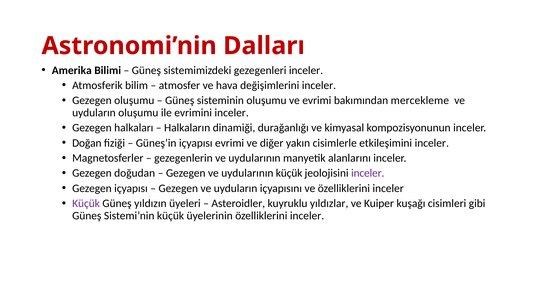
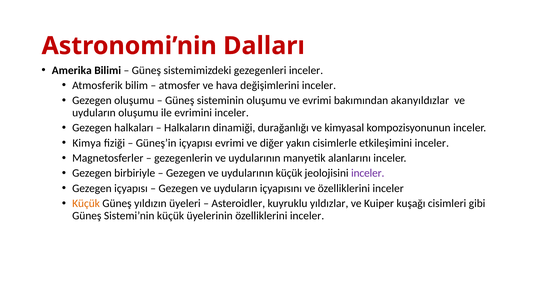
mercekleme: mercekleme -> akanyıldızlar
Doğan: Doğan -> Kimya
doğudan: doğudan -> birbiriyle
Küçük at (86, 203) colour: purple -> orange
